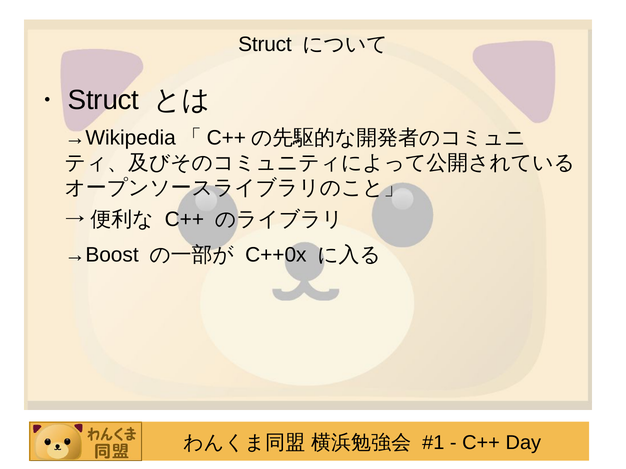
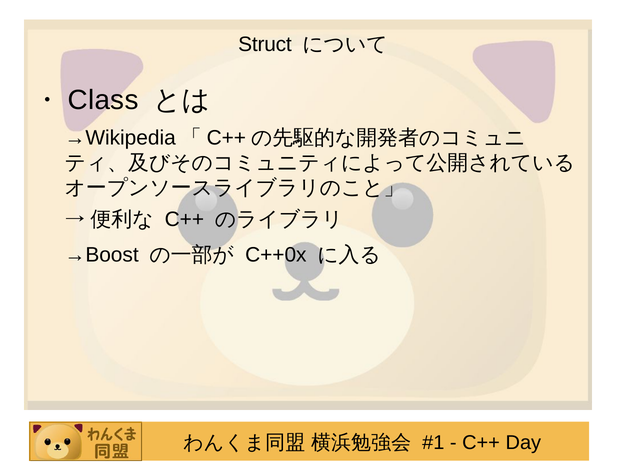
Struct at (103, 100): Struct -> Class
